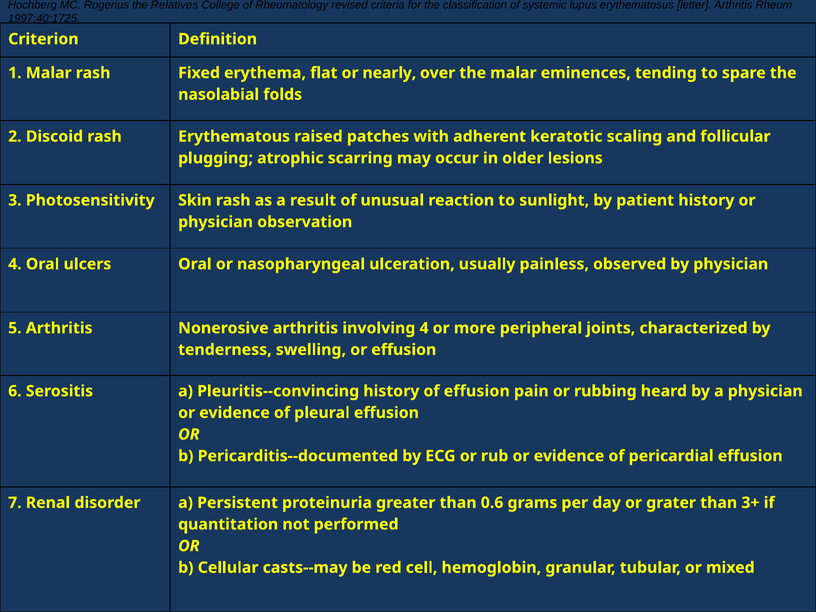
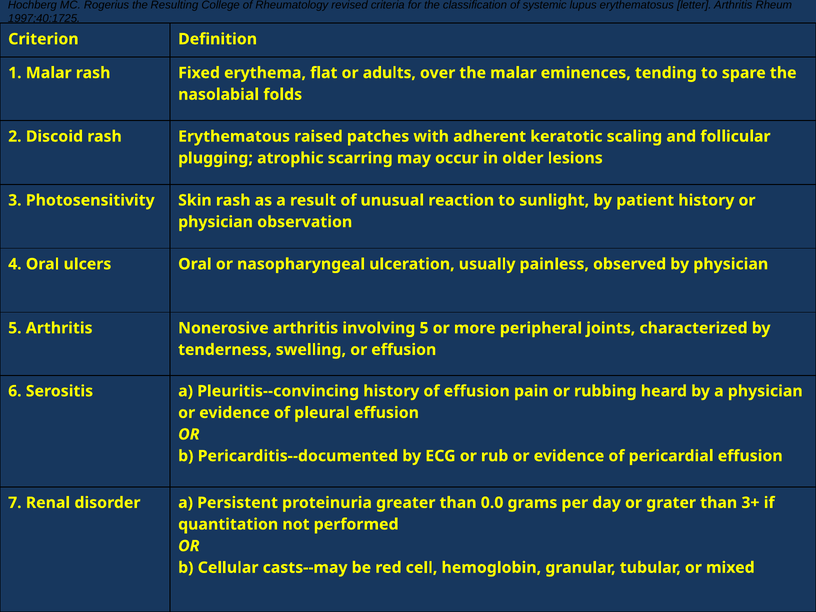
Relatives: Relatives -> Resulting
nearly: nearly -> adults
involving 4: 4 -> 5
0.6: 0.6 -> 0.0
